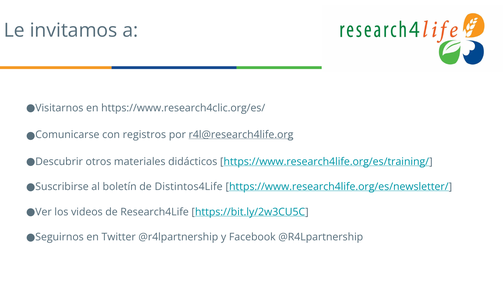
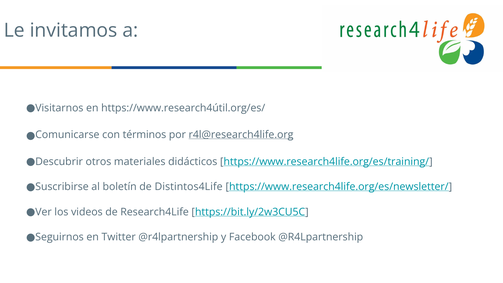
https://www.research4clic.org/es/: https://www.research4clic.org/es/ -> https://www.research4útil.org/es/
registros: registros -> términos
